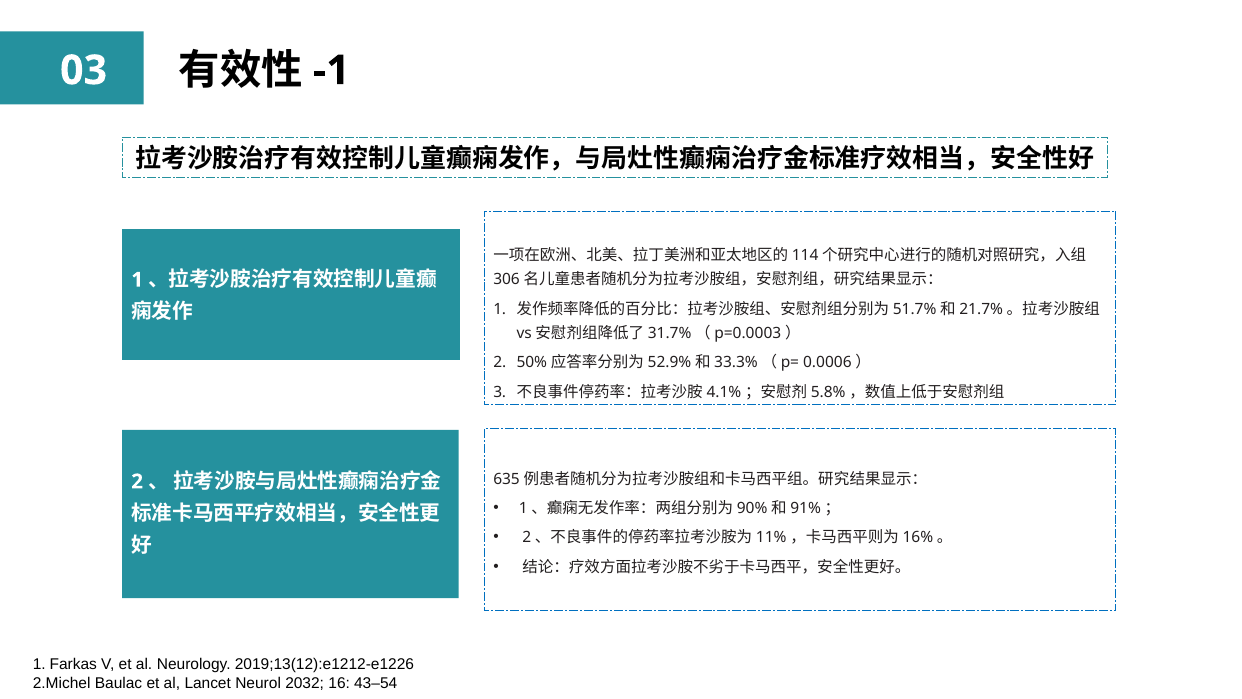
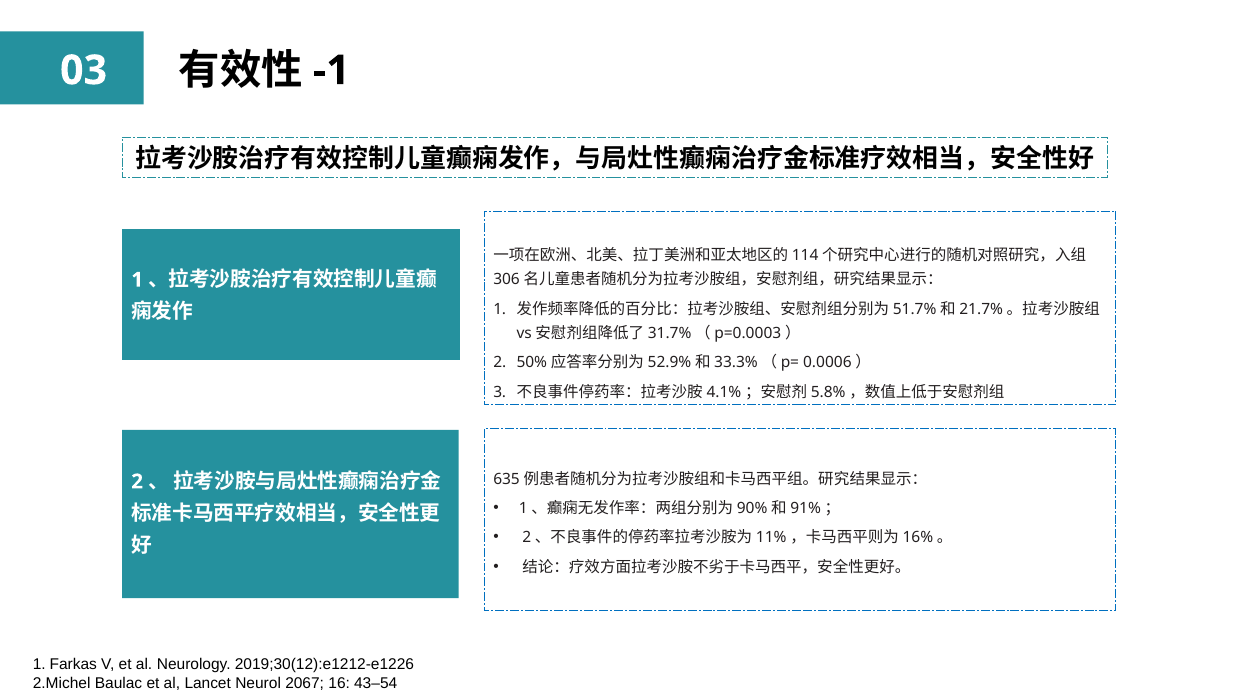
2019;13(12):e1212-e1226: 2019;13(12):e1212-e1226 -> 2019;30(12):e1212-e1226
2032: 2032 -> 2067
